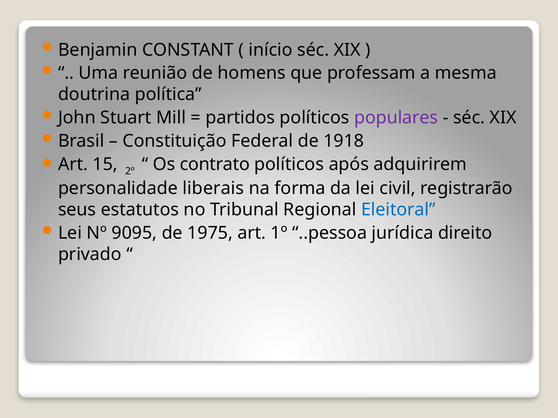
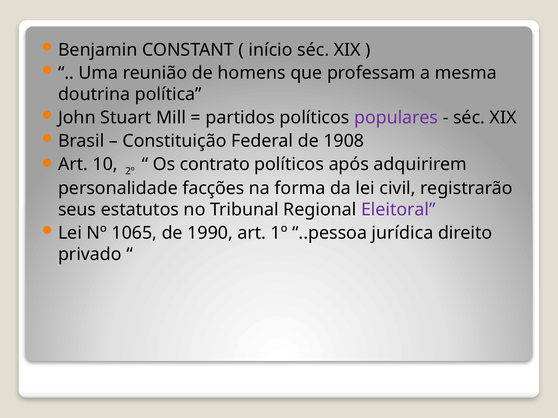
1918: 1918 -> 1908
15: 15 -> 10
liberais: liberais -> facções
Eleitoral colour: blue -> purple
9095: 9095 -> 1065
1975: 1975 -> 1990
